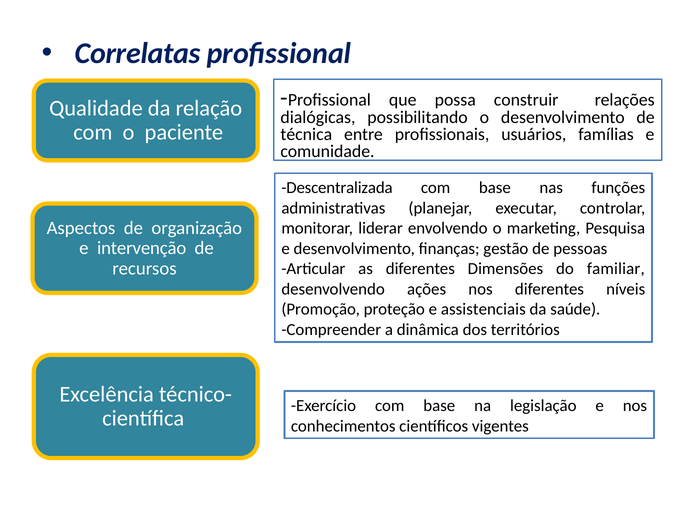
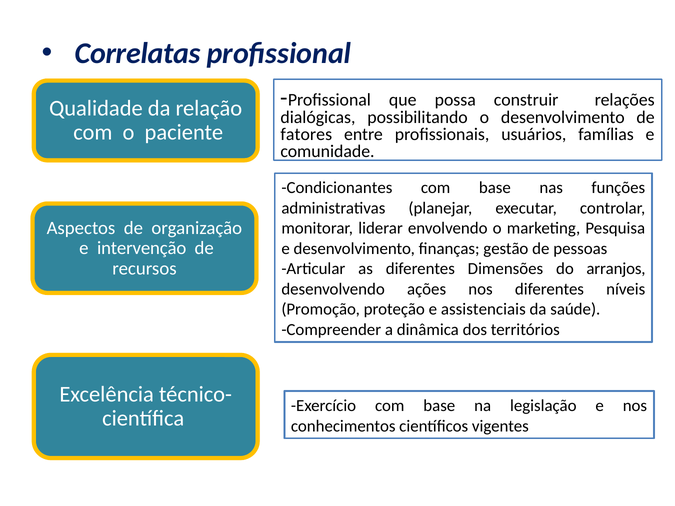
técnica: técnica -> fatores
Descentralizada: Descentralizada -> Condicionantes
familiar: familiar -> arranjos
